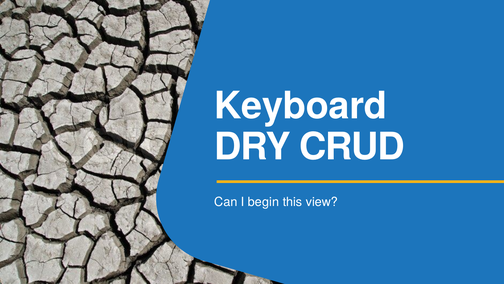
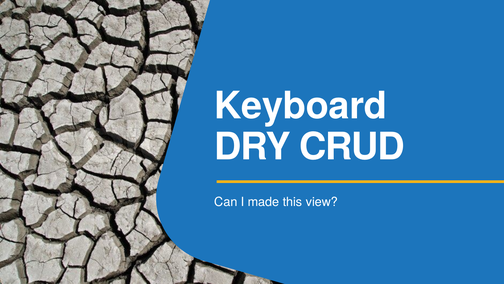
begin: begin -> made
